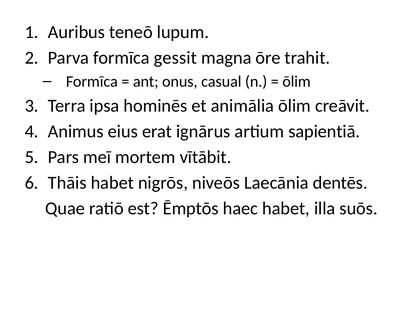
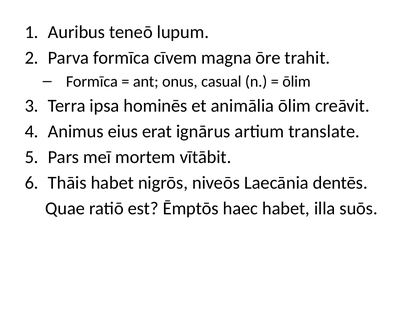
gessit: gessit -> cīvem
sapientiā: sapientiā -> translate
